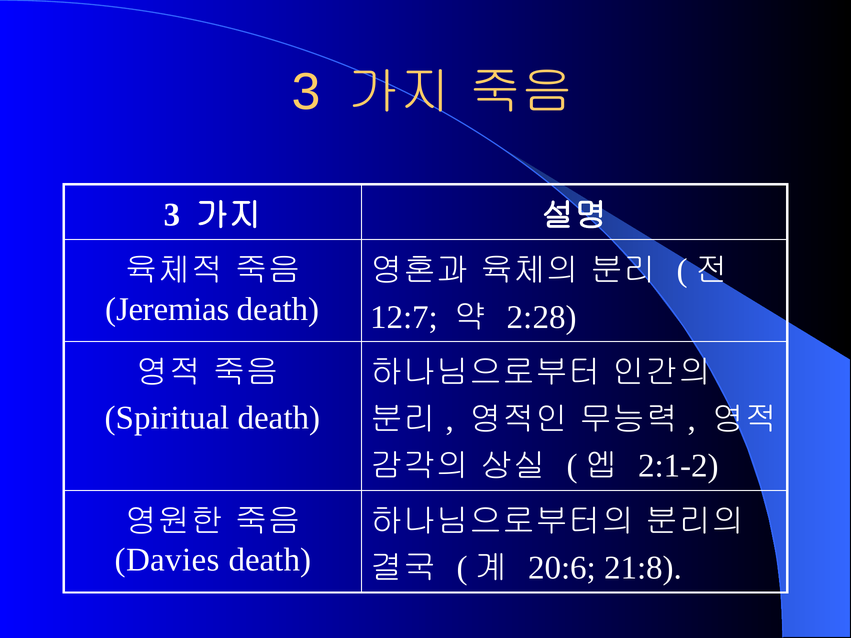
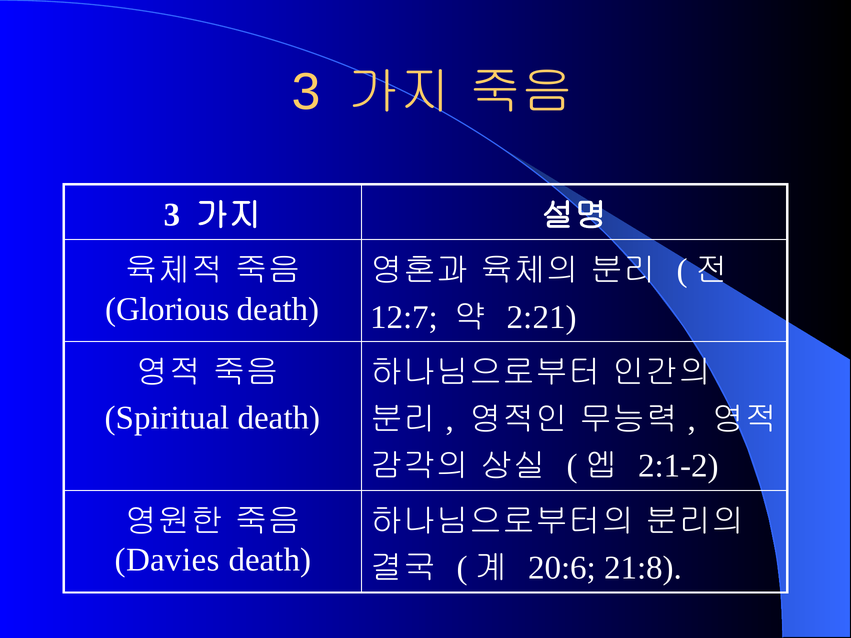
Jeremias: Jeremias -> Glorious
2:28: 2:28 -> 2:21
